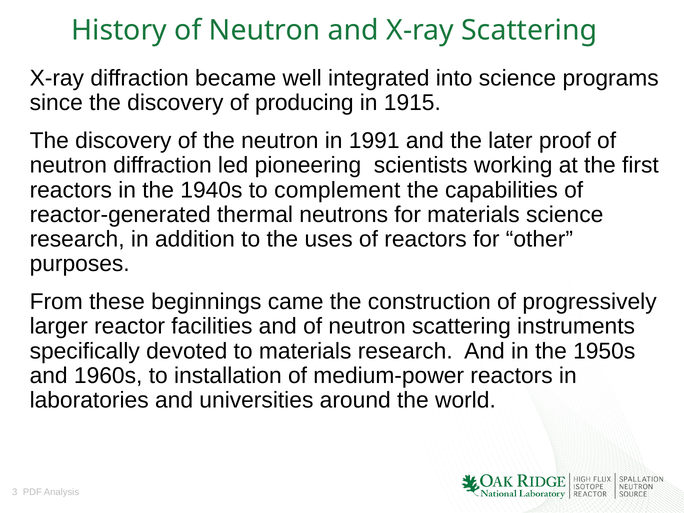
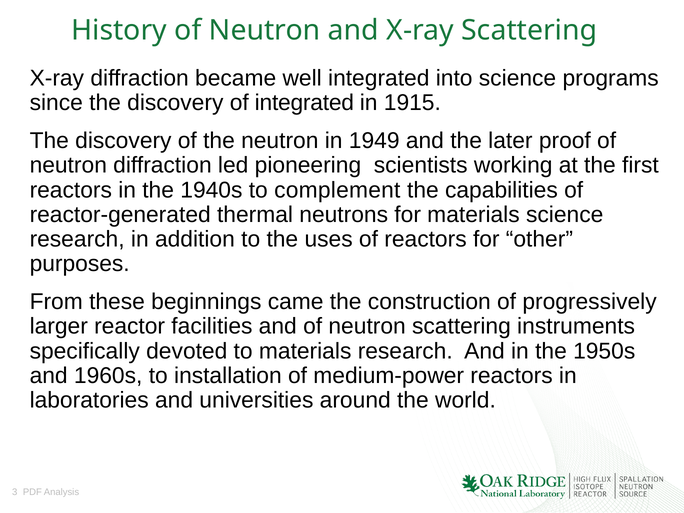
of producing: producing -> integrated
1991: 1991 -> 1949
